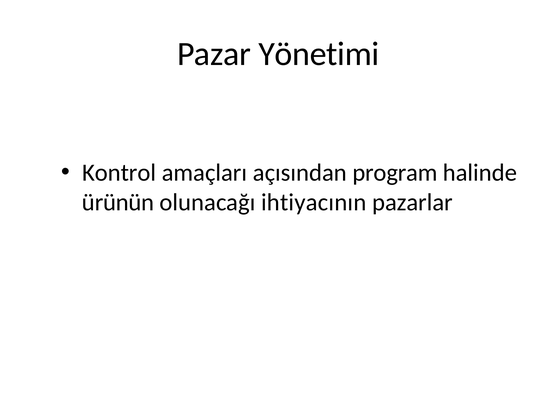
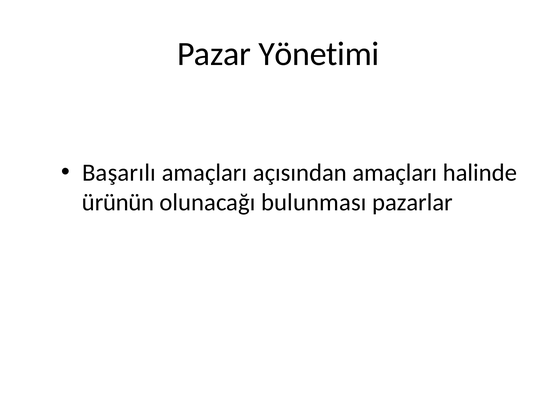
Kontrol: Kontrol -> Başarılı
açısından program: program -> amaçları
ihtiyacının: ihtiyacının -> bulunması
